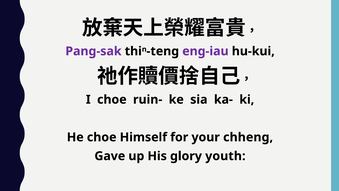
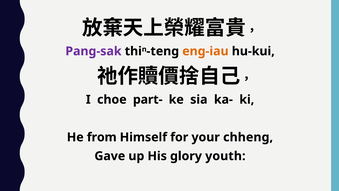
eng-iau colour: purple -> orange
ruin-: ruin- -> part-
He choe: choe -> from
